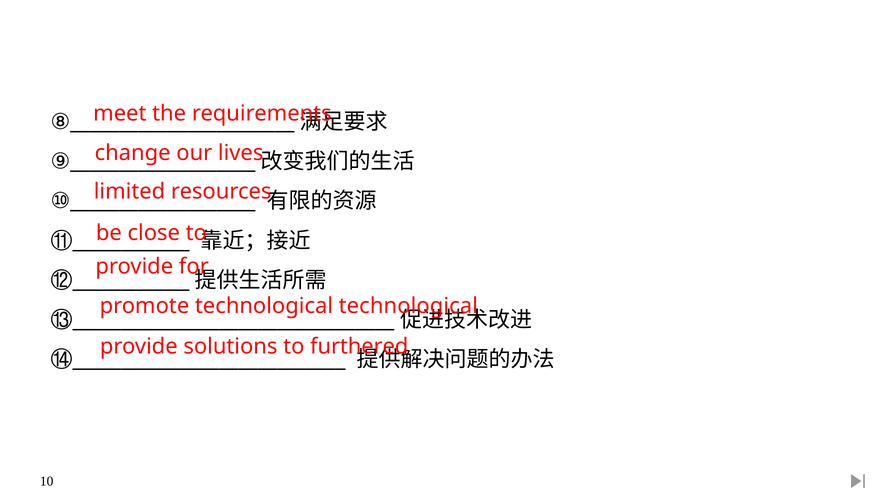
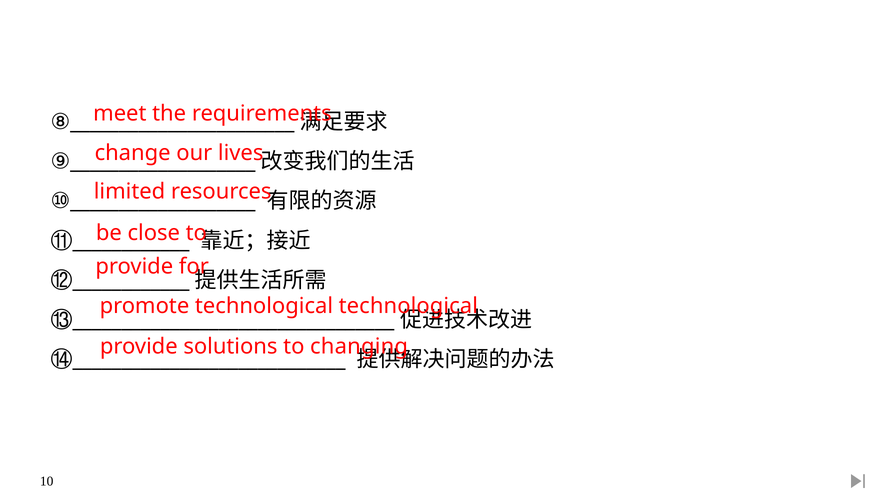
furthered: furthered -> changing
